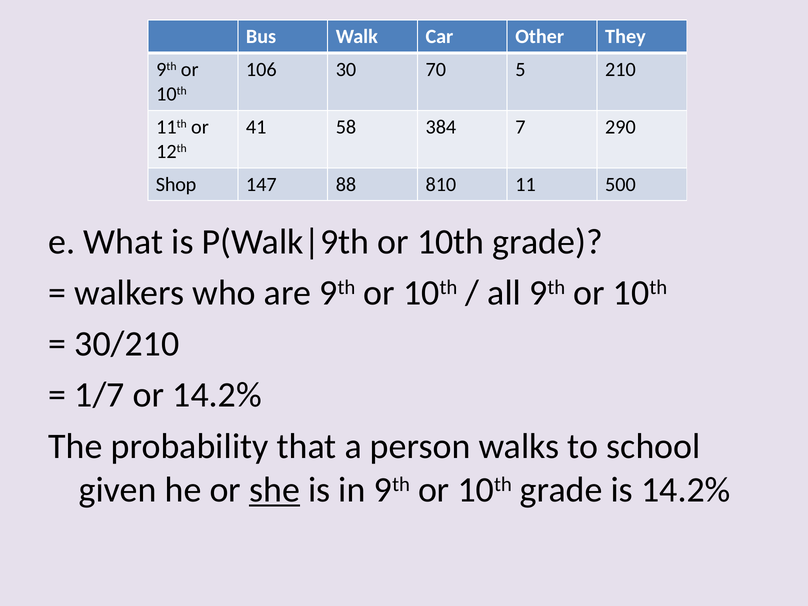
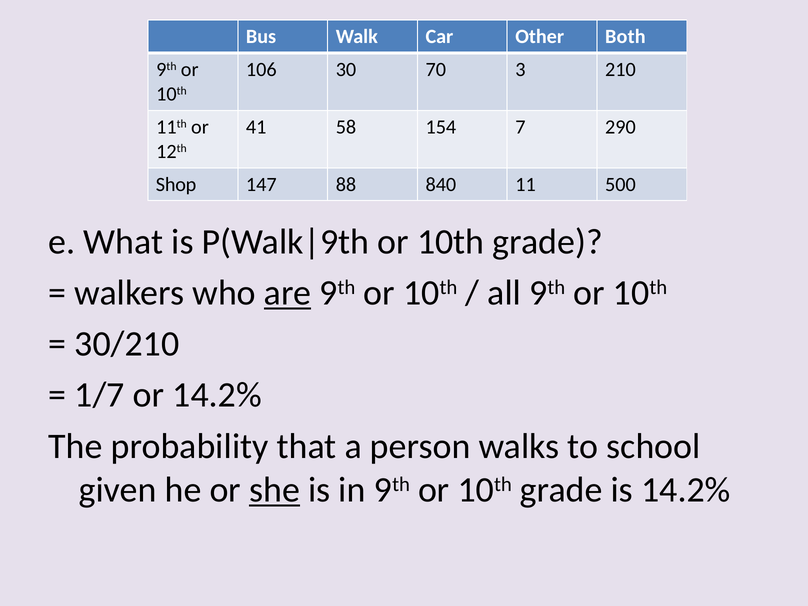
They: They -> Both
5: 5 -> 3
384: 384 -> 154
810: 810 -> 840
are underline: none -> present
